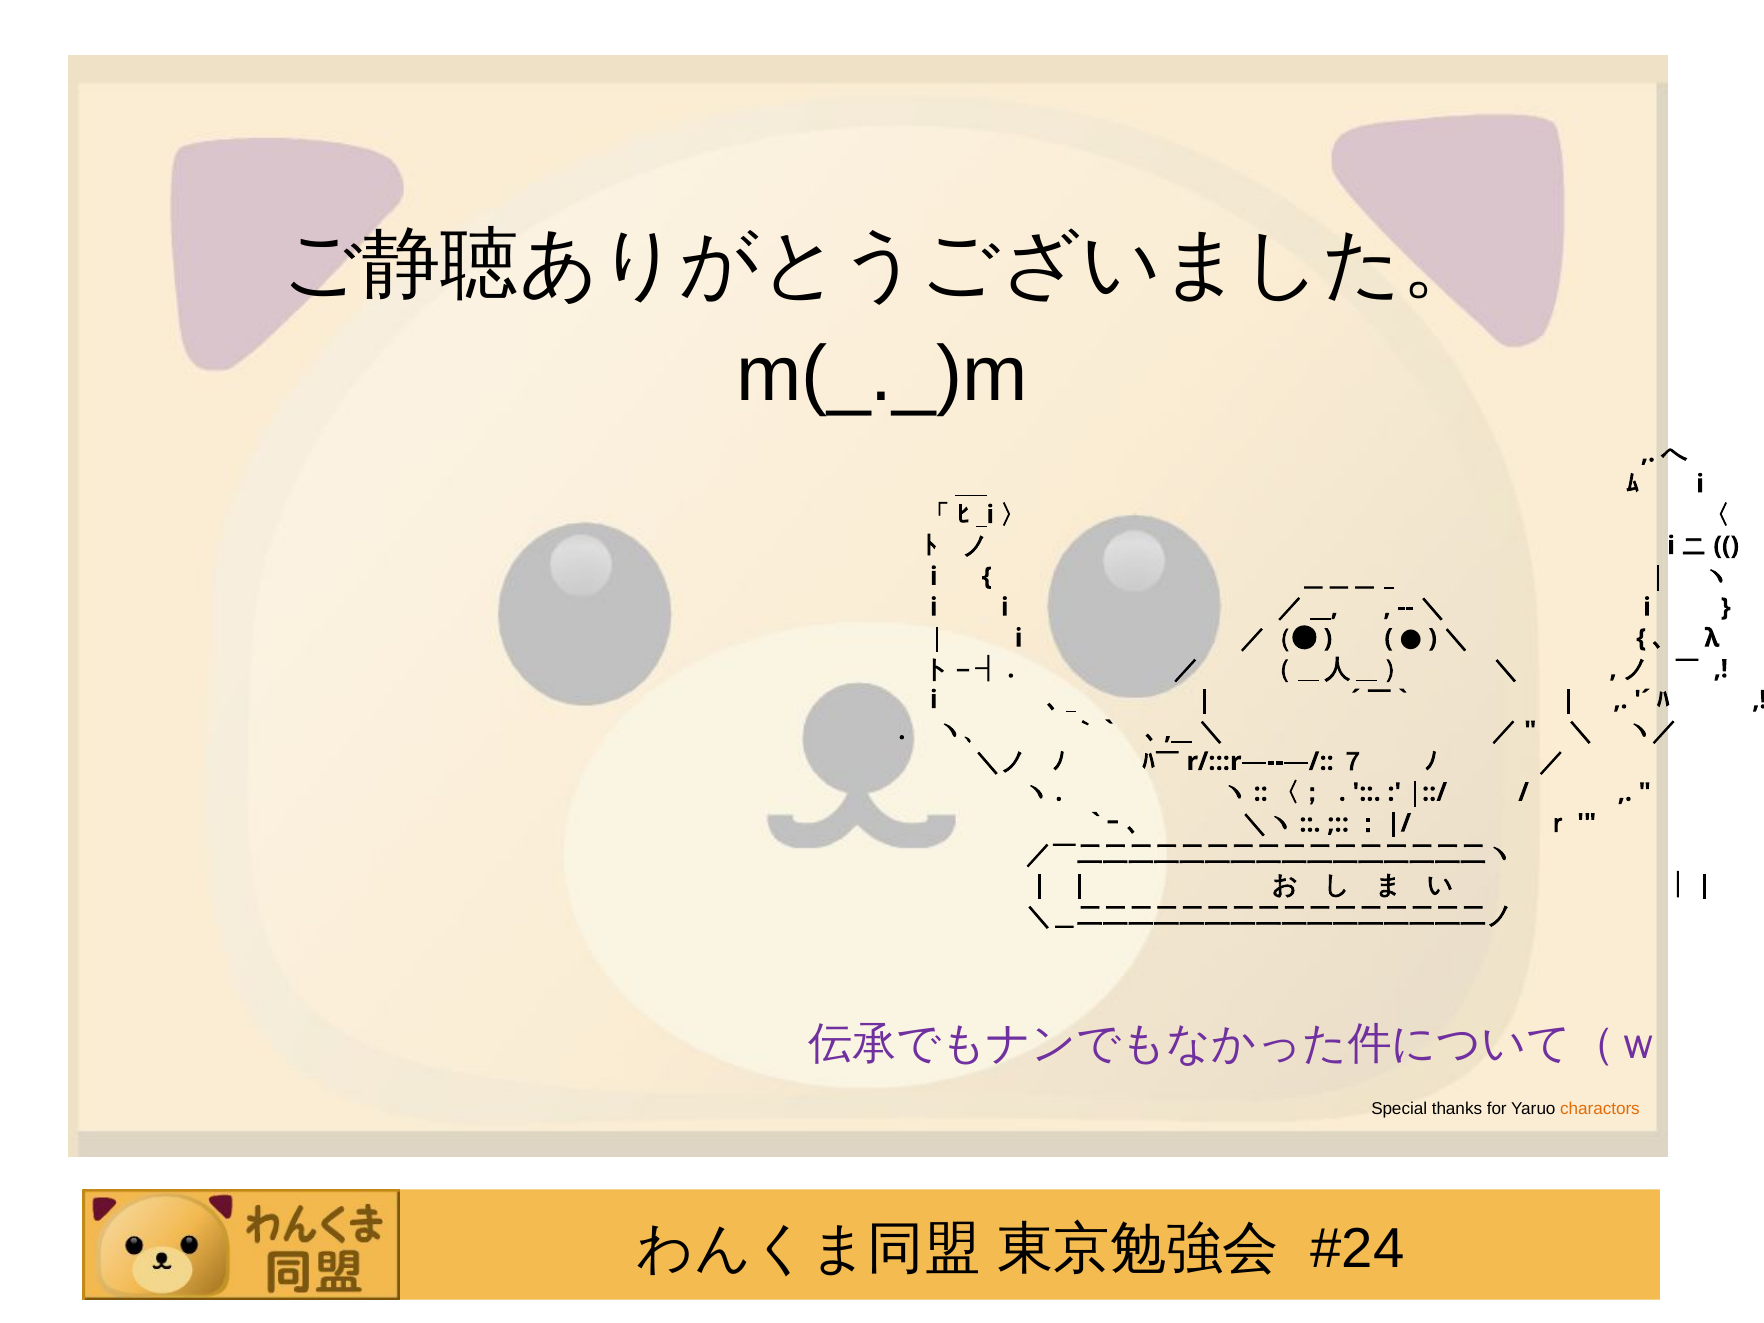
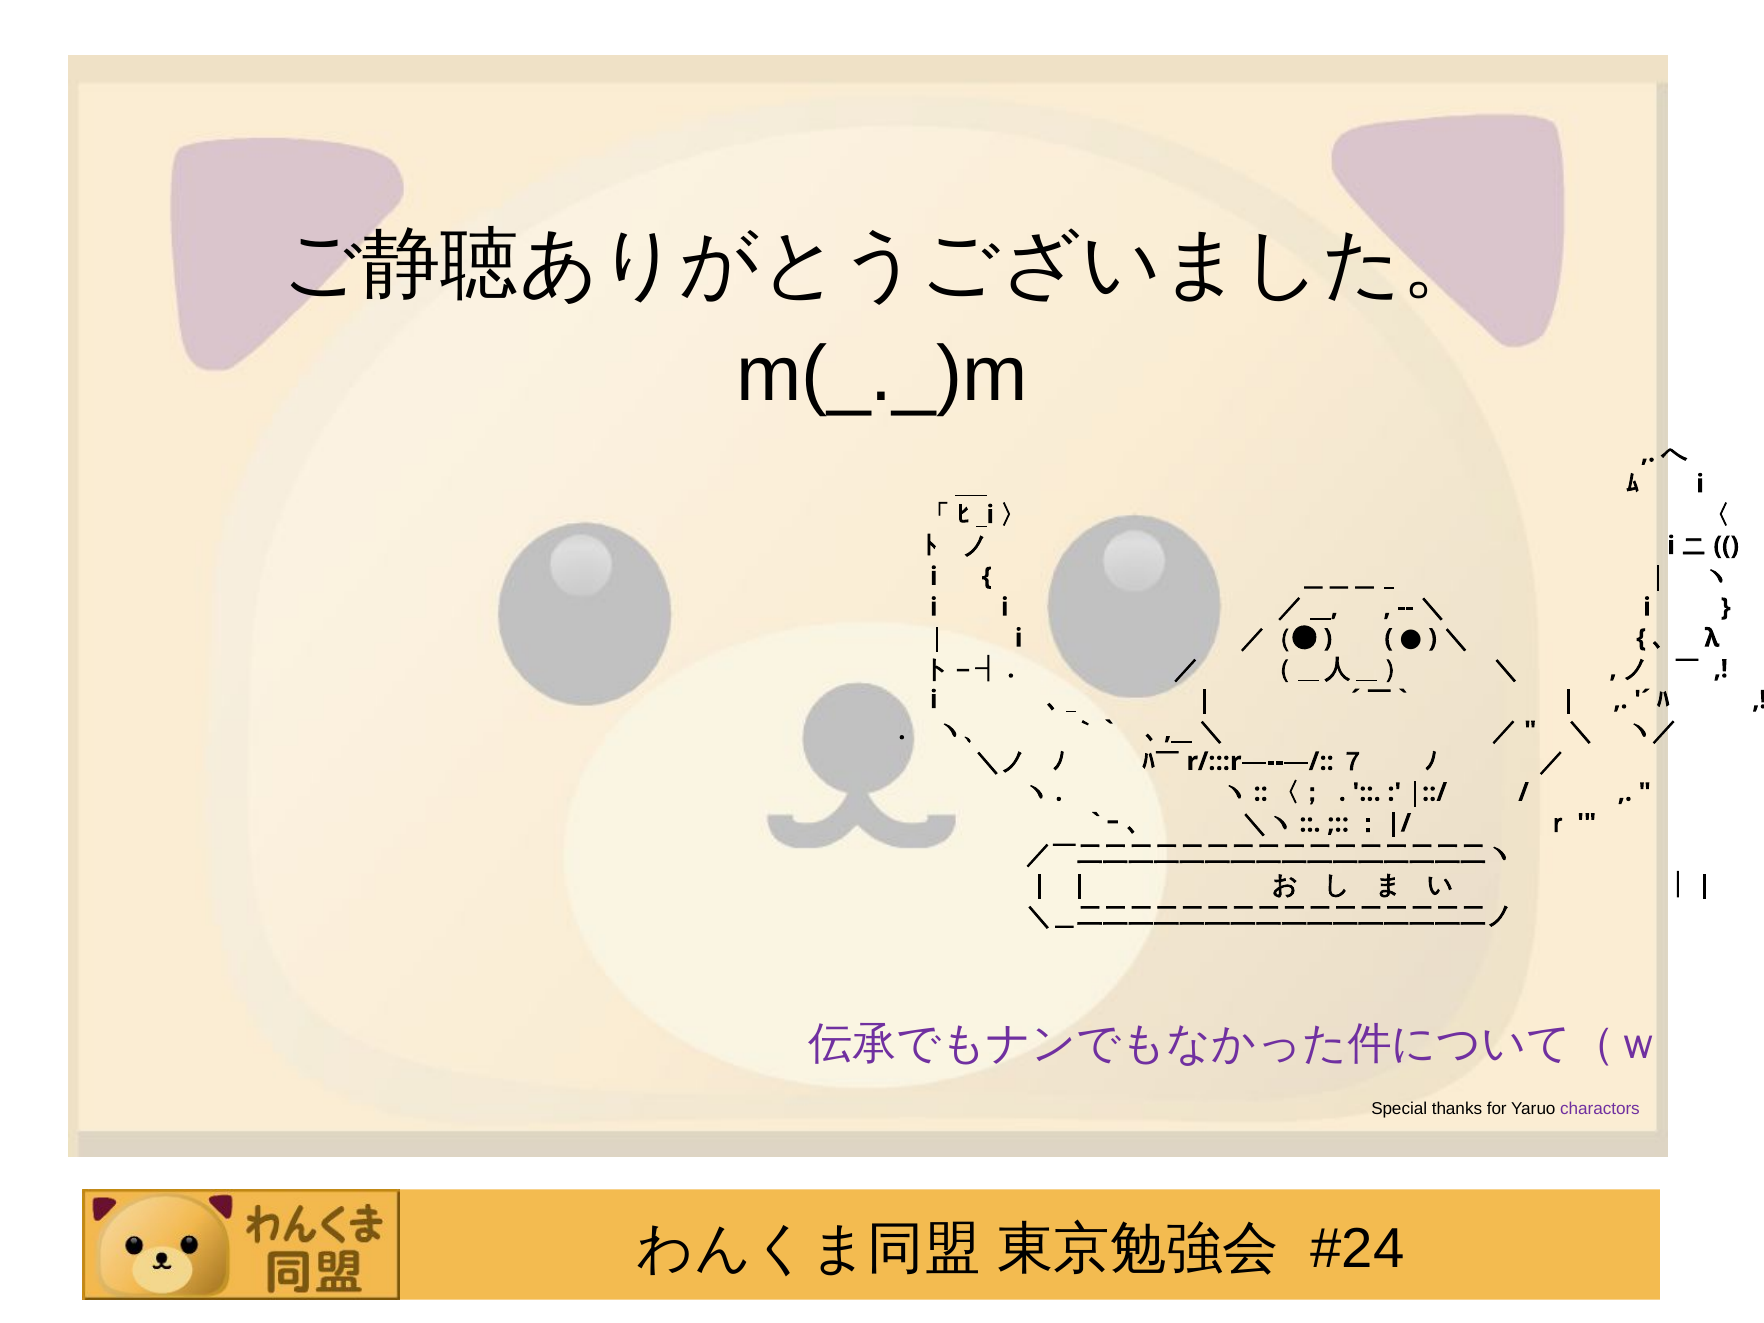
charactors colour: orange -> purple
